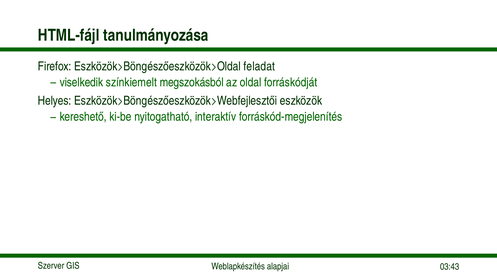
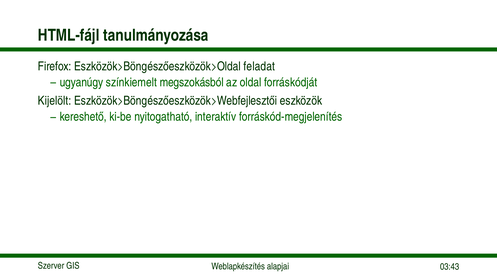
viselkedik: viselkedik -> ugyanúgy
Helyes: Helyes -> Kijelölt
